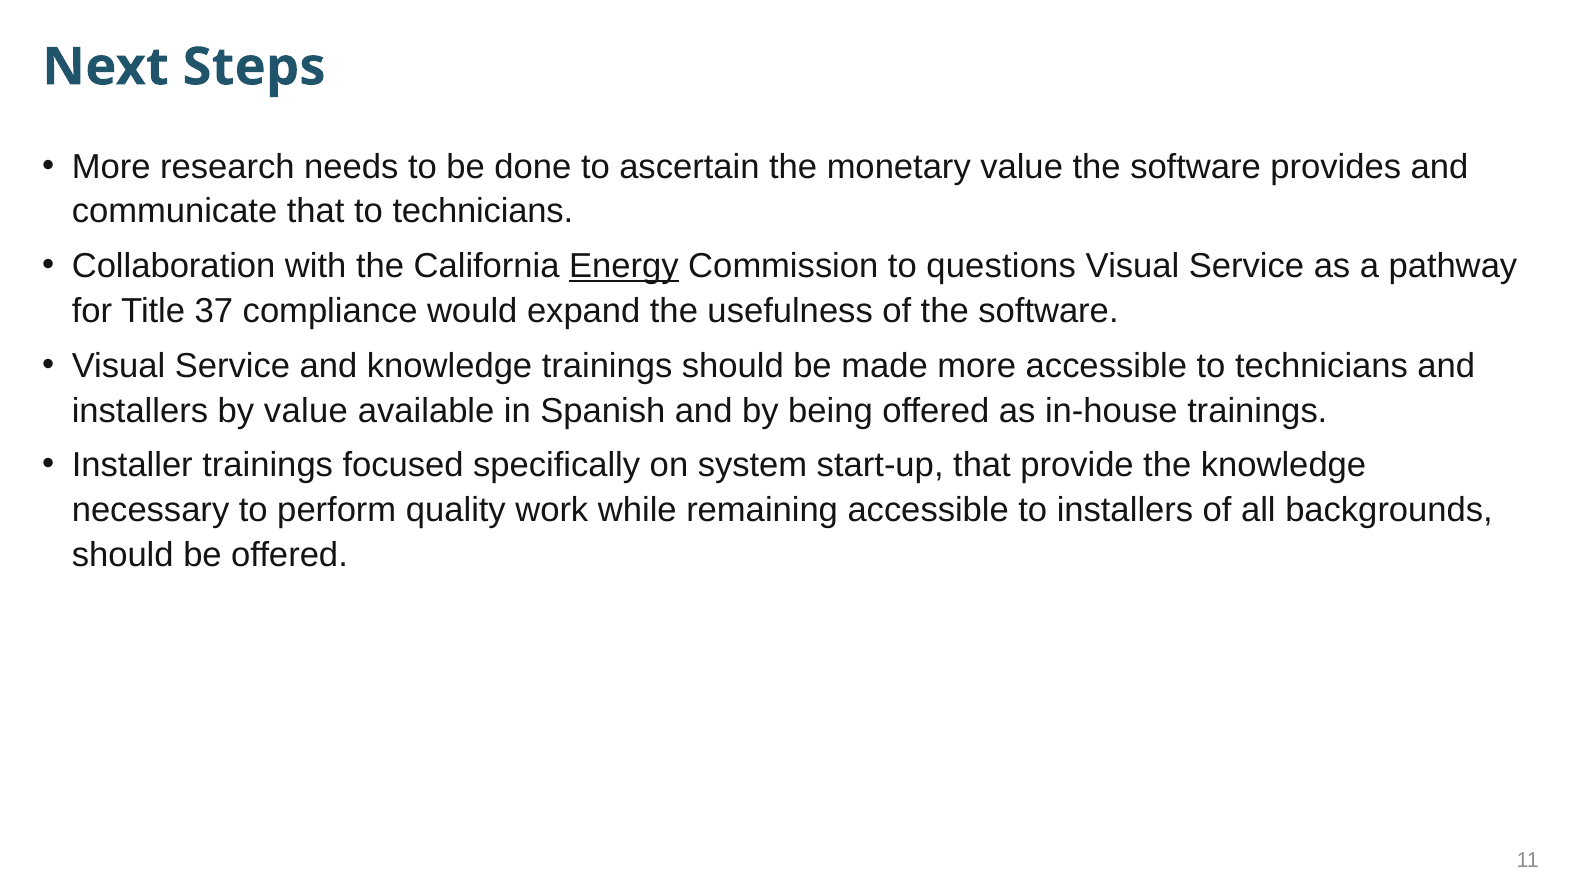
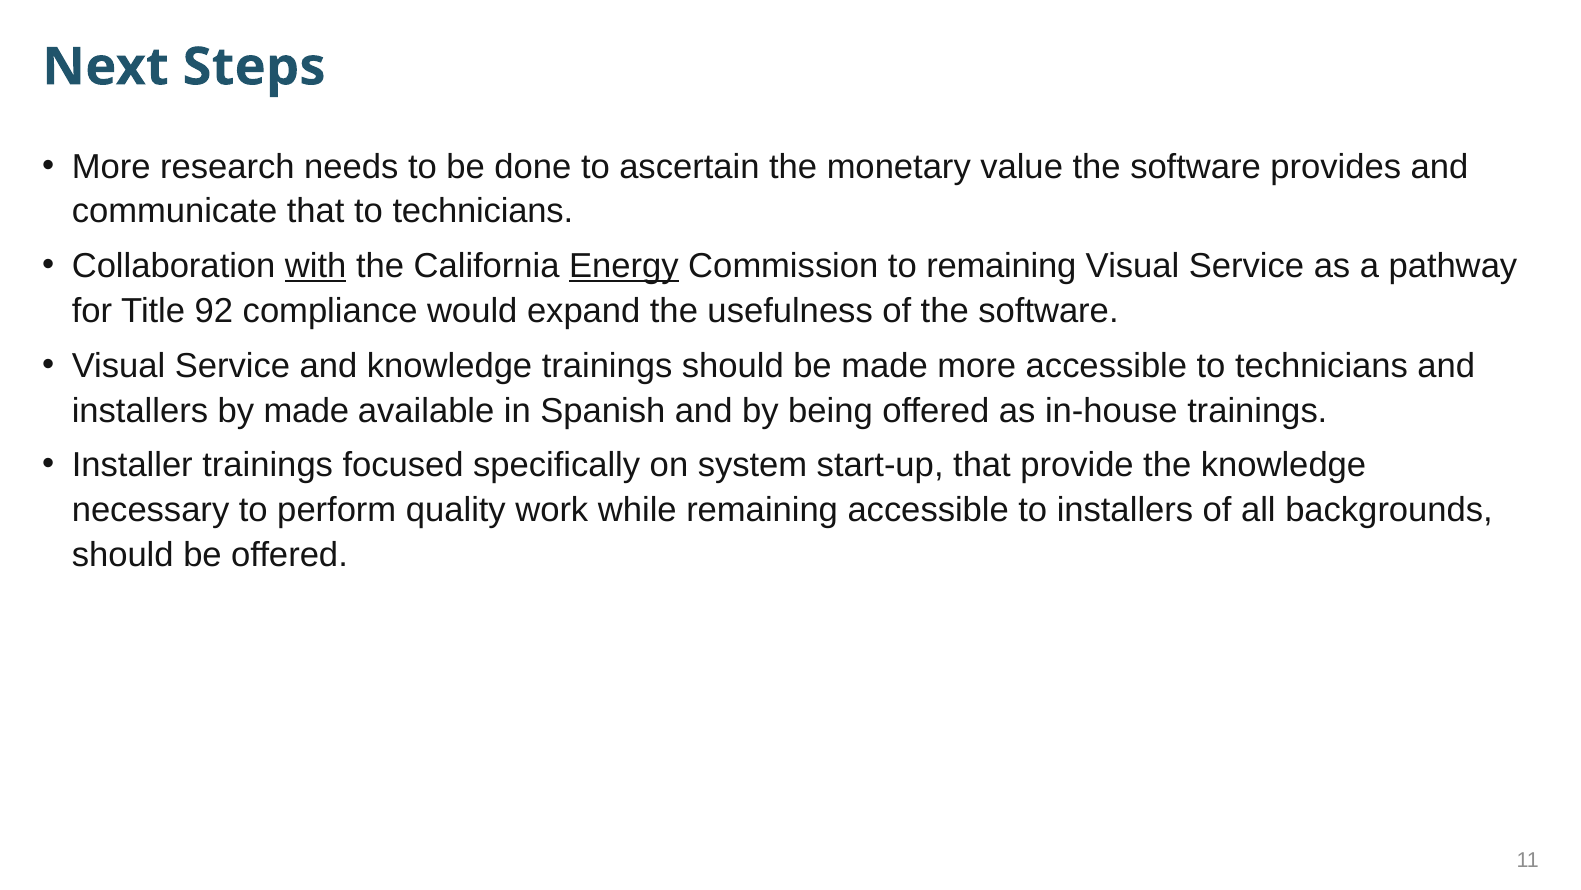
with underline: none -> present
to questions: questions -> remaining
37: 37 -> 92
by value: value -> made
